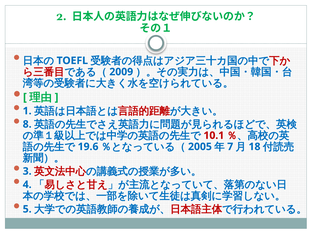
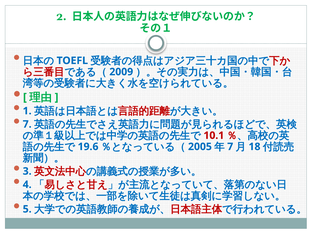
8 at (27, 124): 8 -> 7
